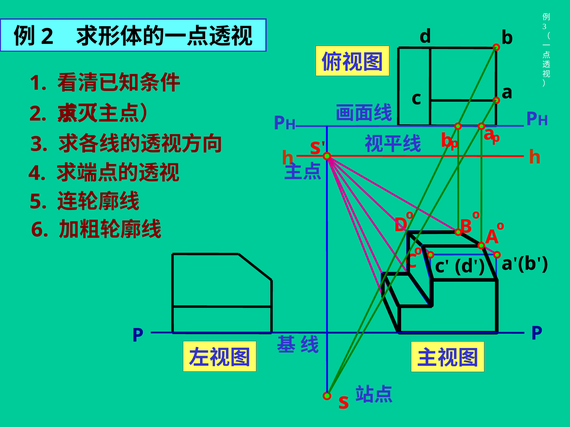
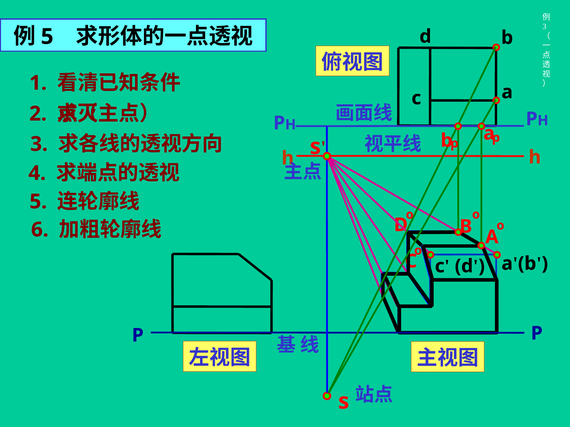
2 at (47, 37): 2 -> 5
